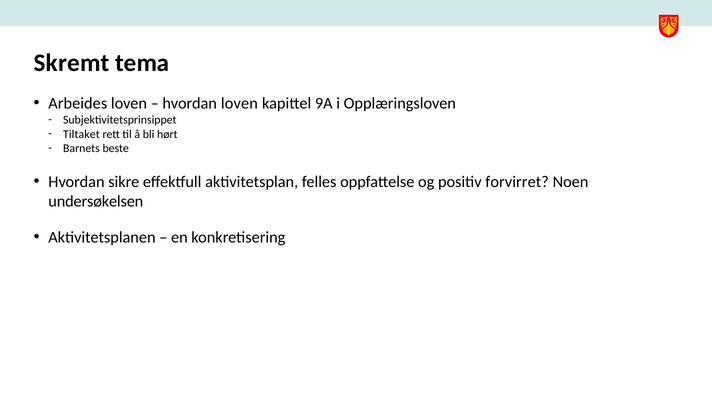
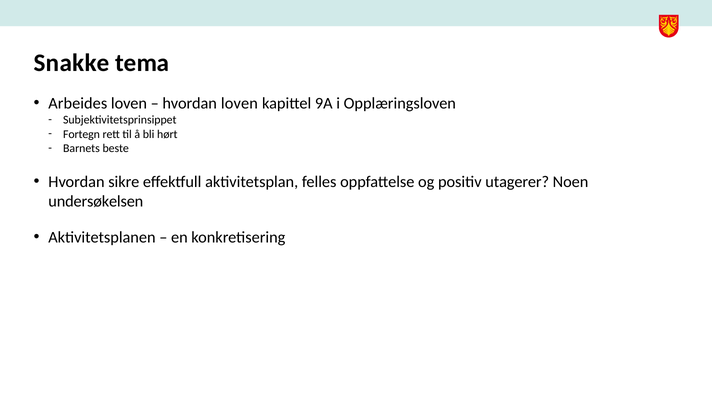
Skremt: Skremt -> Snakke
Tiltaket: Tiltaket -> Fortegn
forvirret: forvirret -> utagerer
